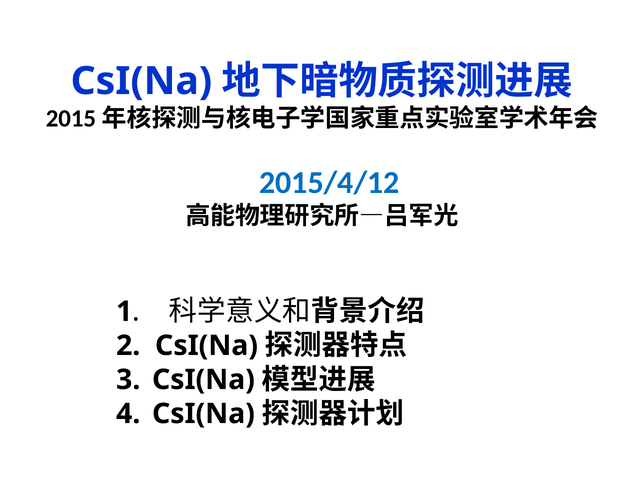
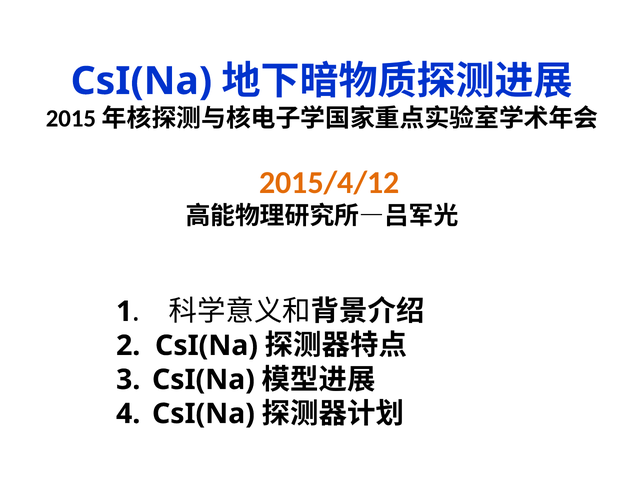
2015/4/12 colour: blue -> orange
